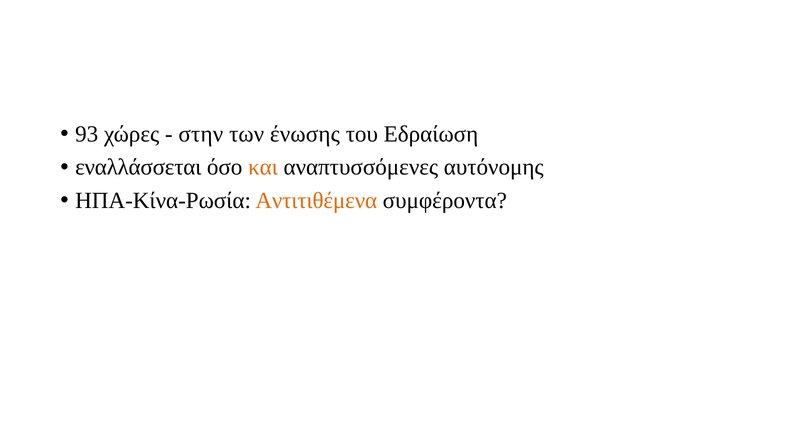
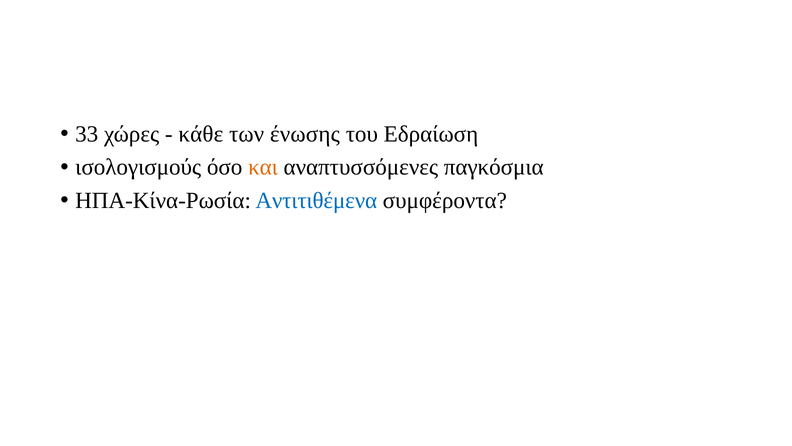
93: 93 -> 33
στην: στην -> κάθε
εναλλάσσεται: εναλλάσσεται -> ισολογισμούς
αυτόνομης: αυτόνομης -> παγκόσμια
Αντιτιθέμενα colour: orange -> blue
